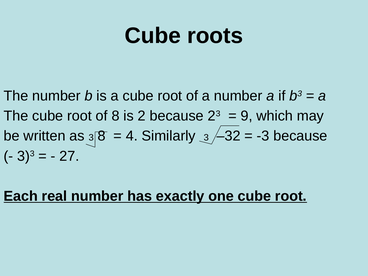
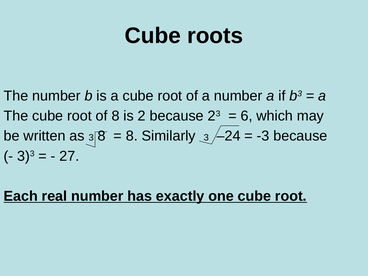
9: 9 -> 6
4 at (132, 136): 4 -> 8
–32: –32 -> –24
